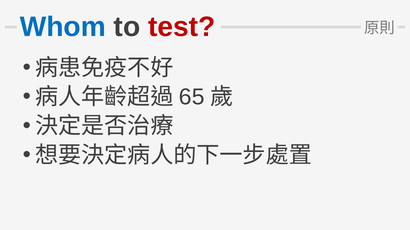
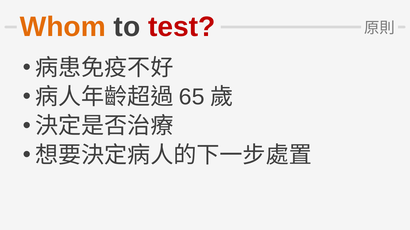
Whom colour: blue -> orange
